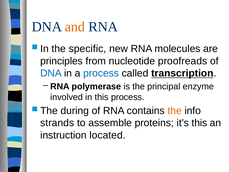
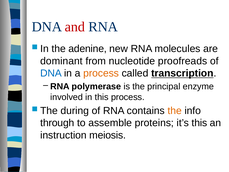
and colour: orange -> red
specific: specific -> adenine
principles: principles -> dominant
process at (101, 73) colour: blue -> orange
strands: strands -> through
located: located -> meiosis
